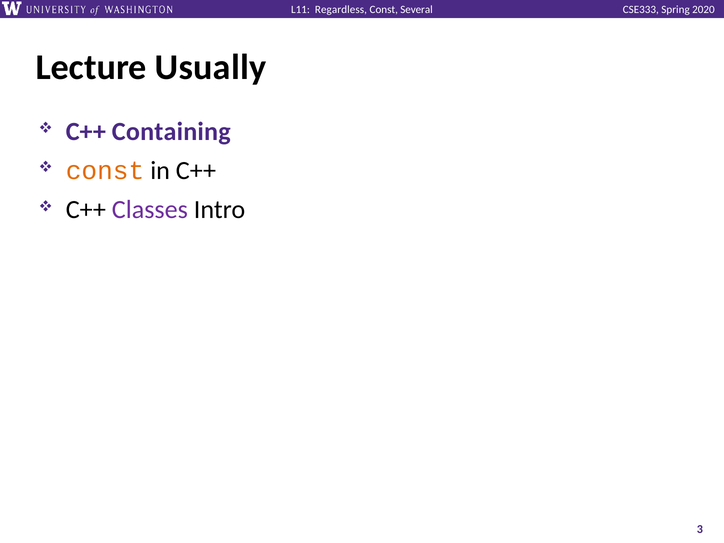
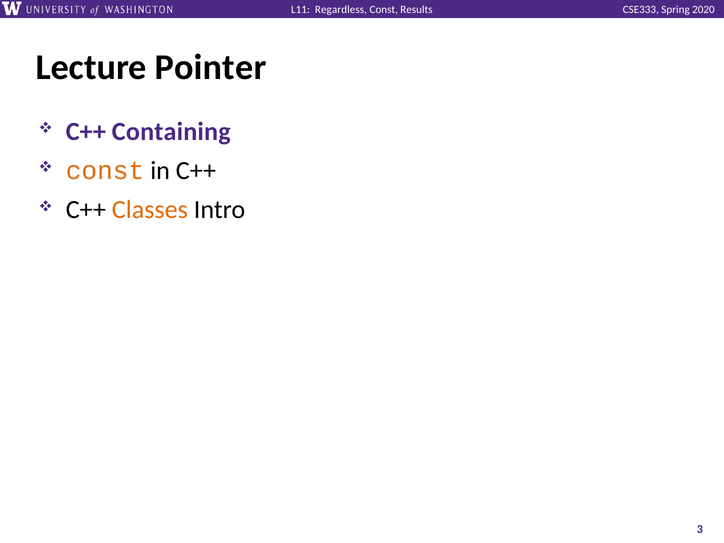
Several: Several -> Results
Usually: Usually -> Pointer
Classes colour: purple -> orange
